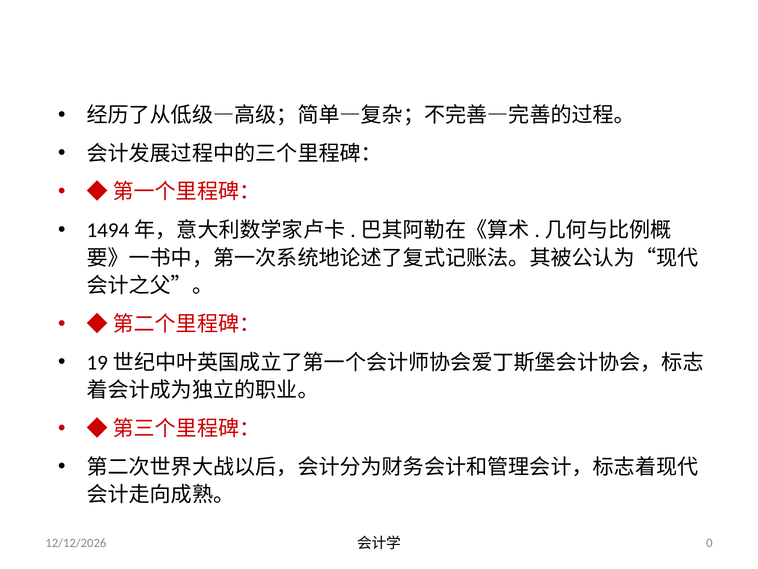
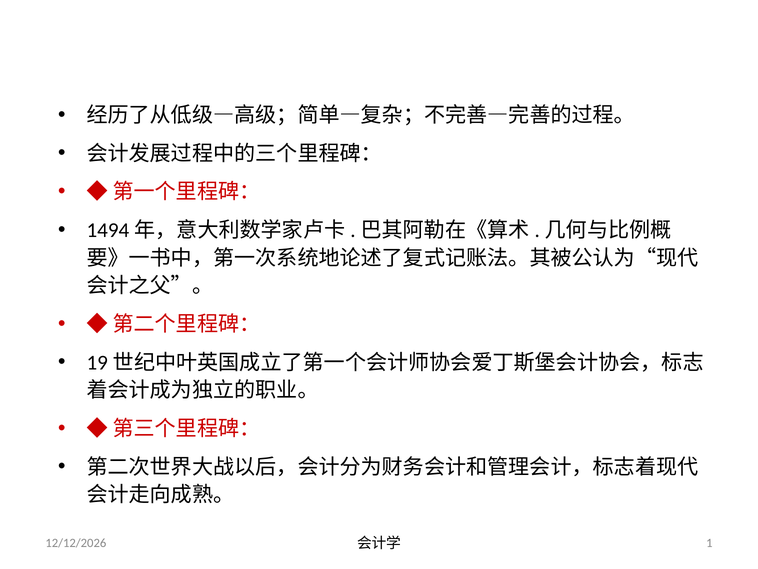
0: 0 -> 1
